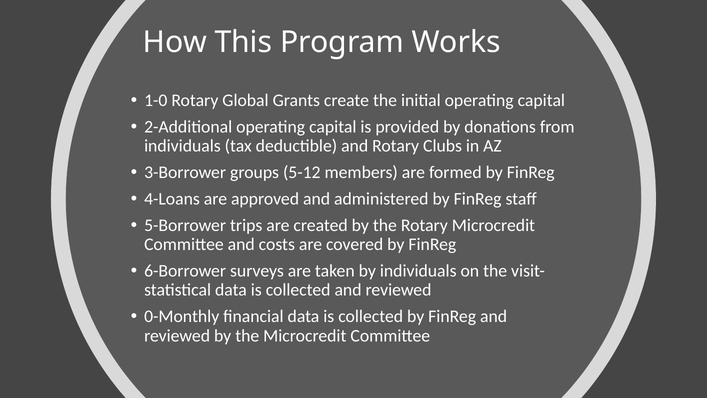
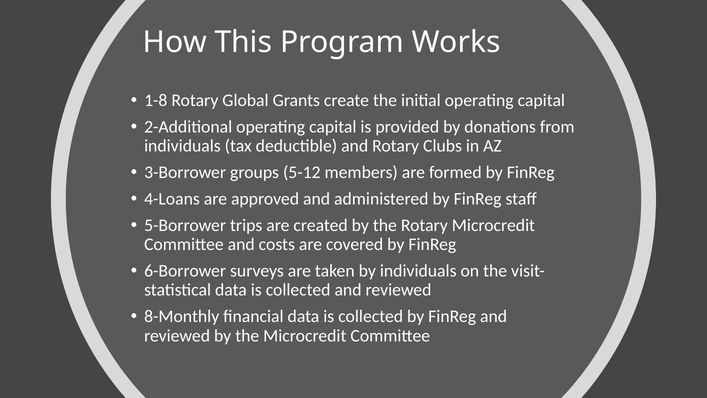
1-0: 1-0 -> 1-8
0-Monthly: 0-Monthly -> 8-Monthly
